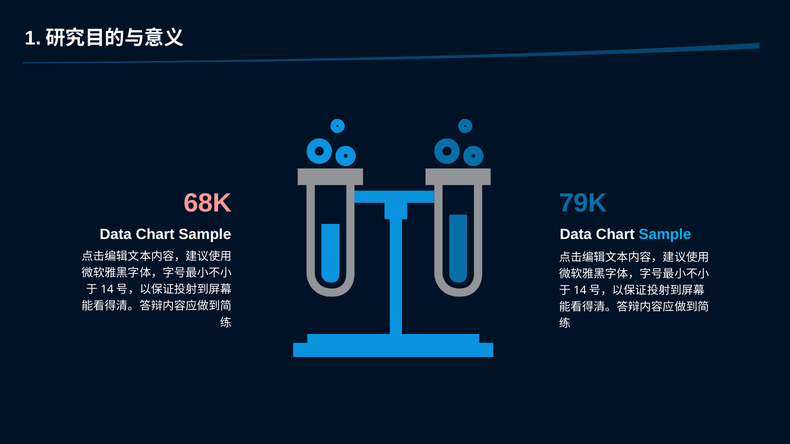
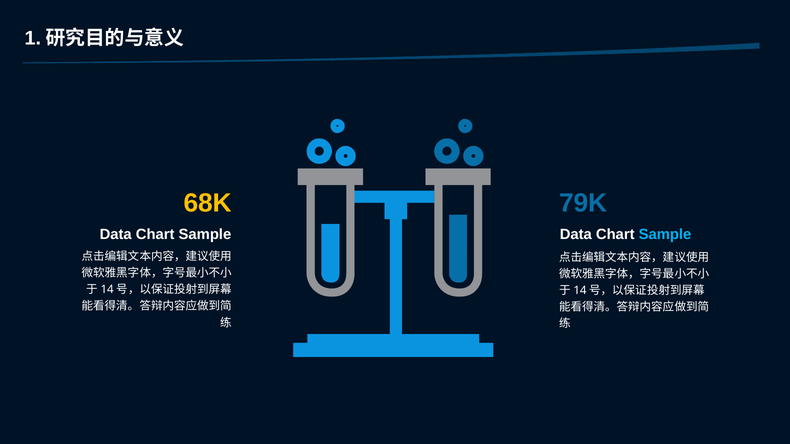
68K colour: pink -> yellow
